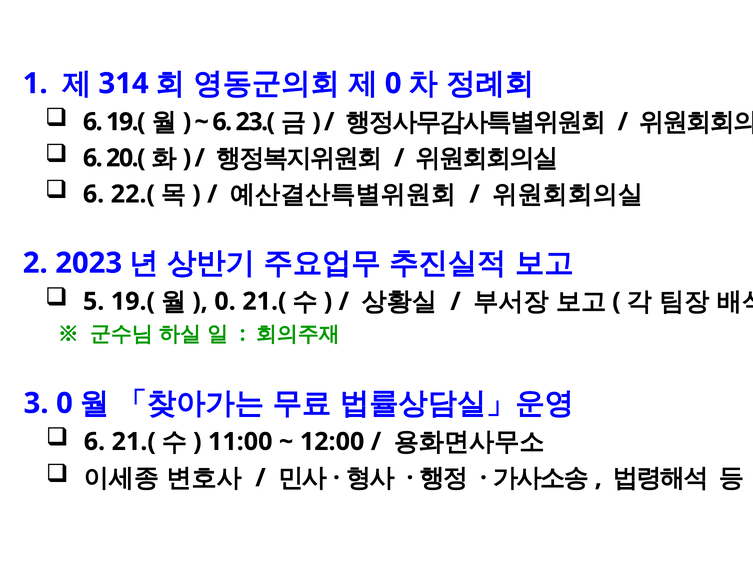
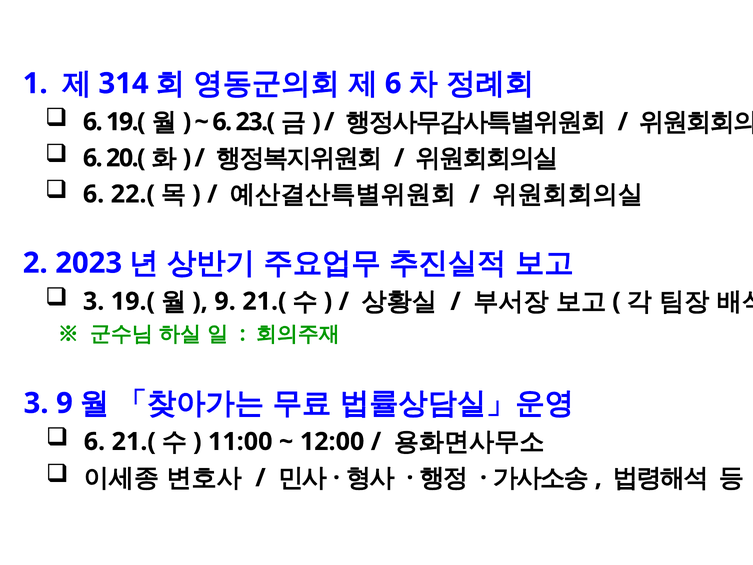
0 at (393, 83): 0 -> 6
5 at (94, 301): 5 -> 3
0 at (225, 301): 0 -> 9
3 0: 0 -> 9
